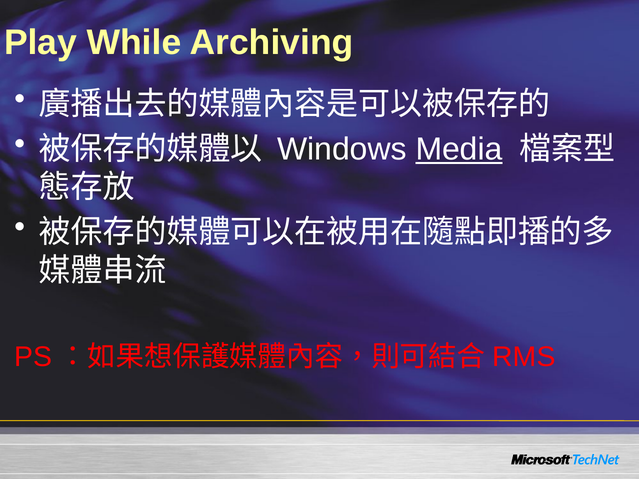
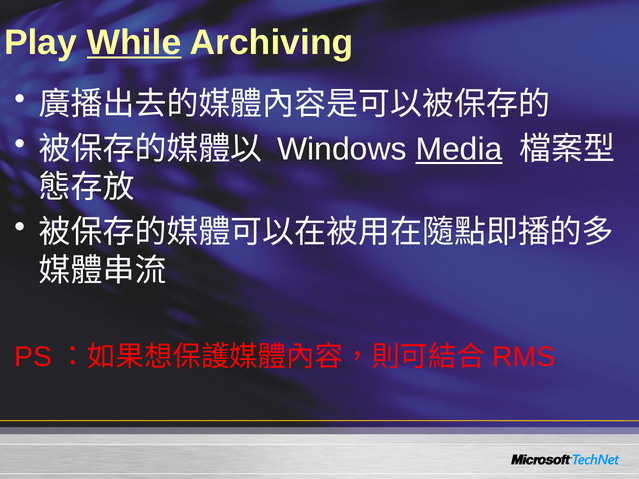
While underline: none -> present
